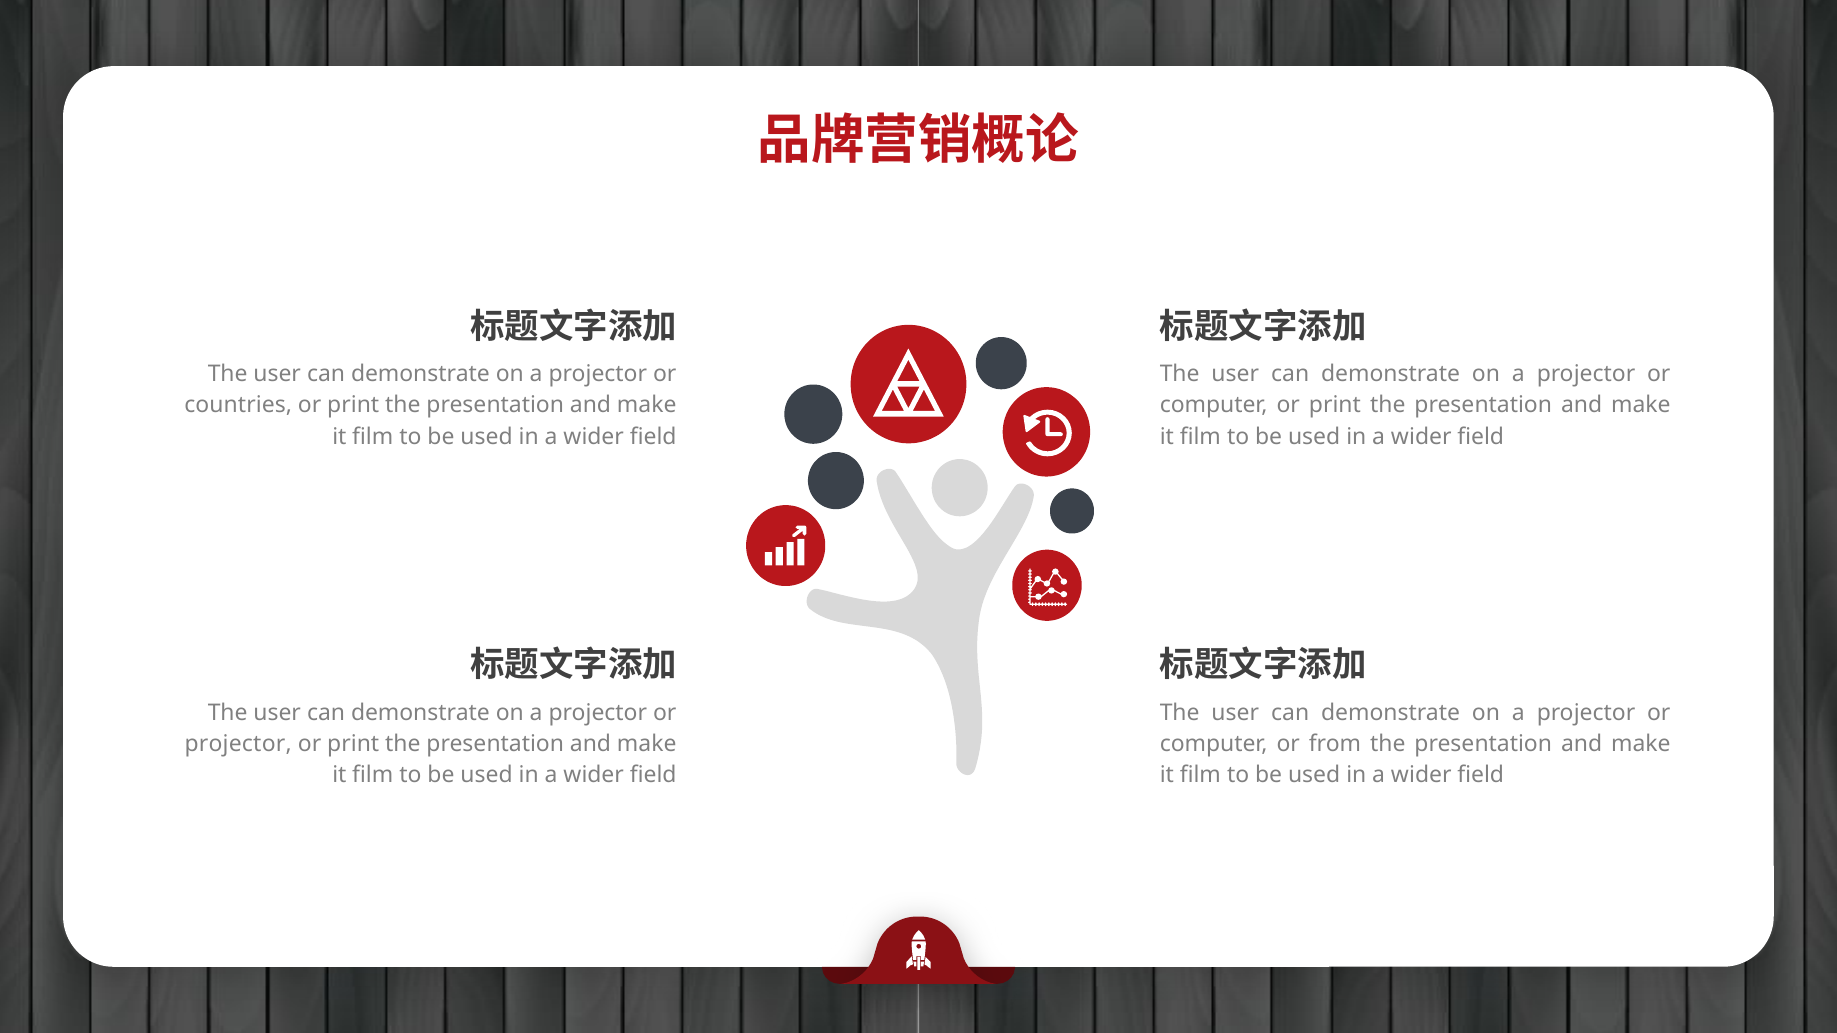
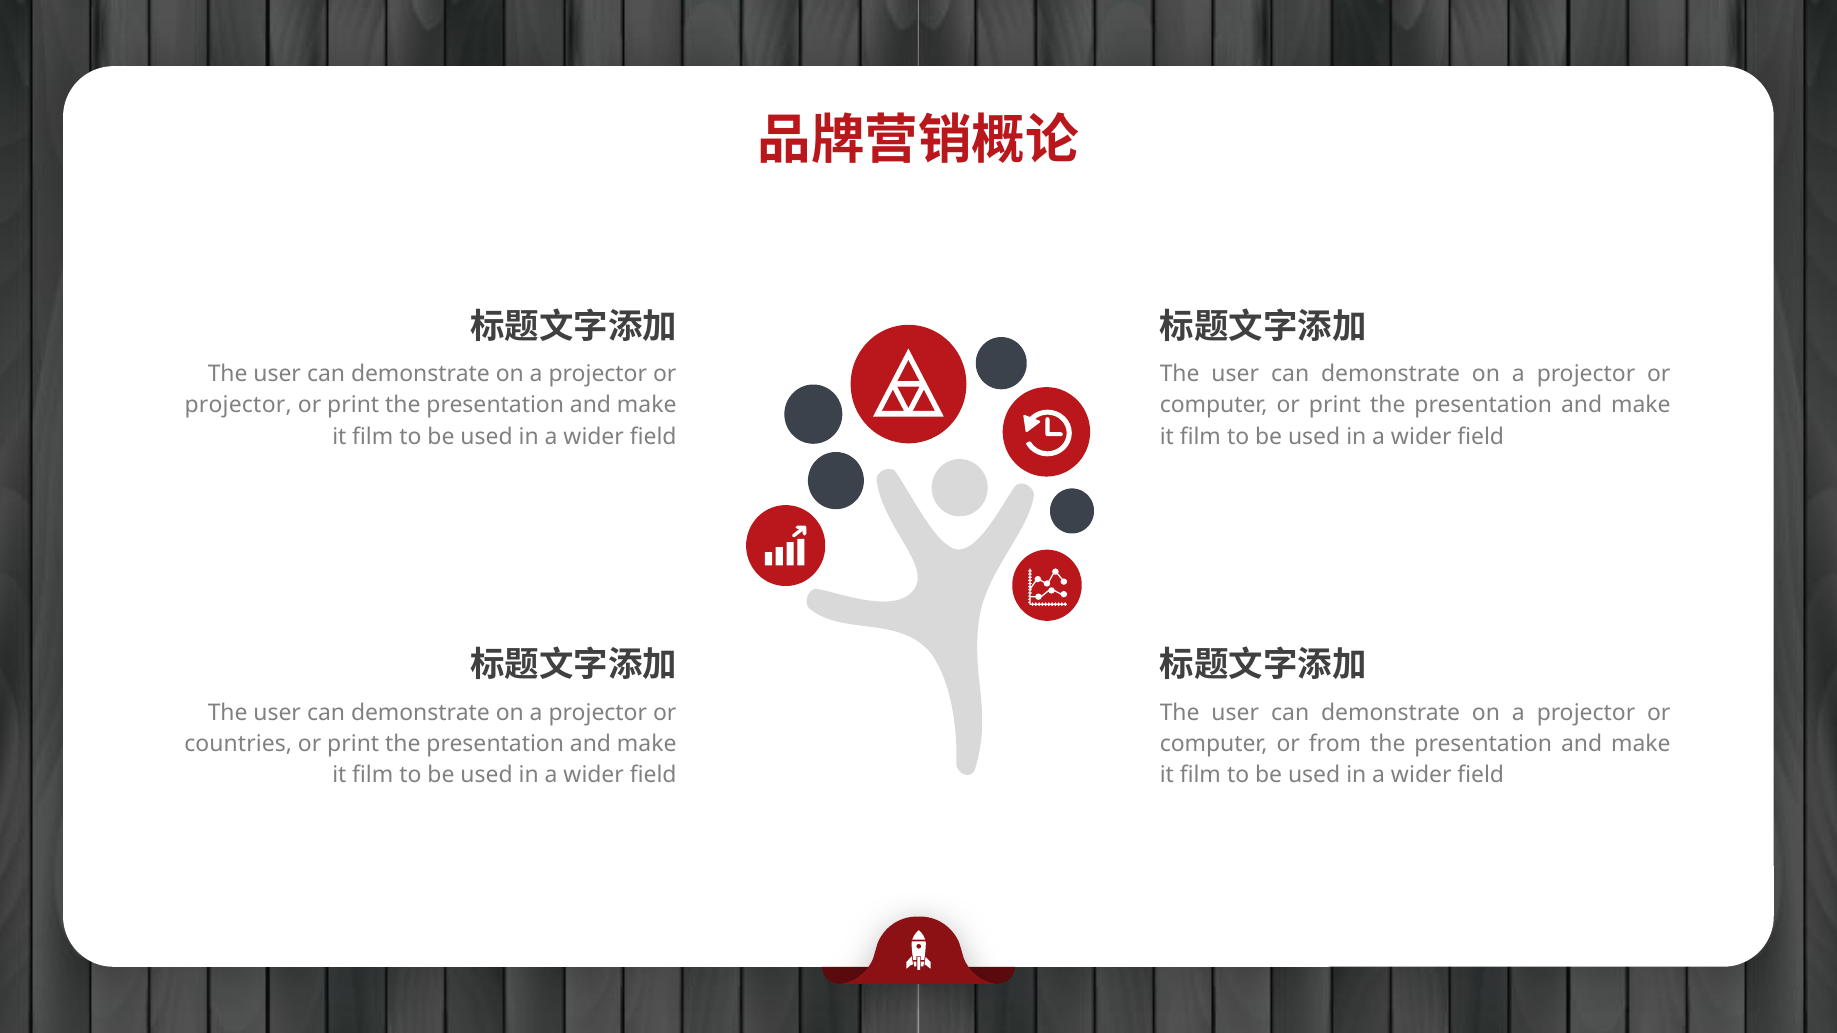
countries at (238, 406): countries -> projector
projector at (238, 744): projector -> countries
